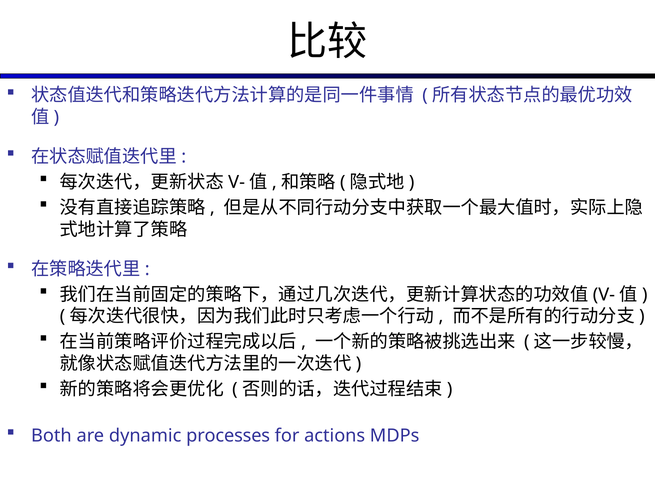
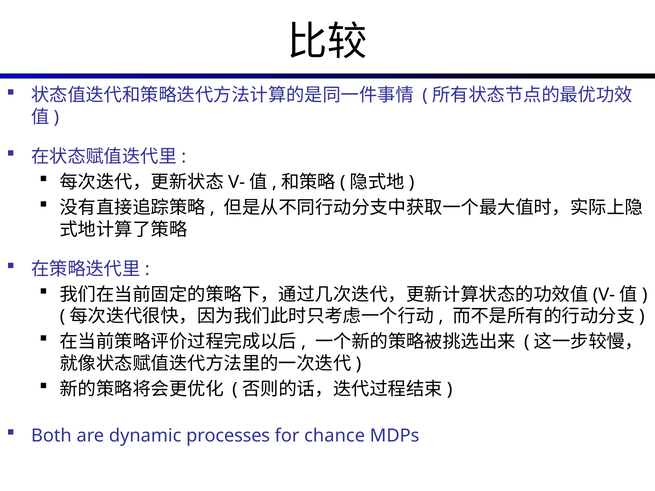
actions: actions -> chance
